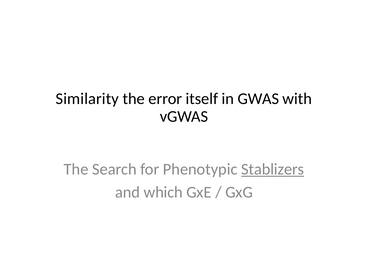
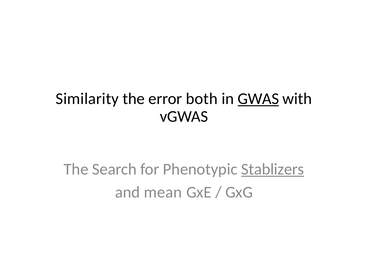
itself: itself -> both
GWAS underline: none -> present
which: which -> mean
